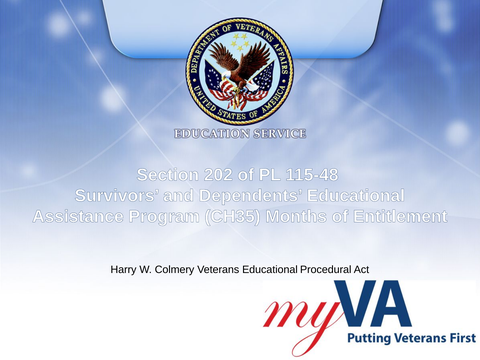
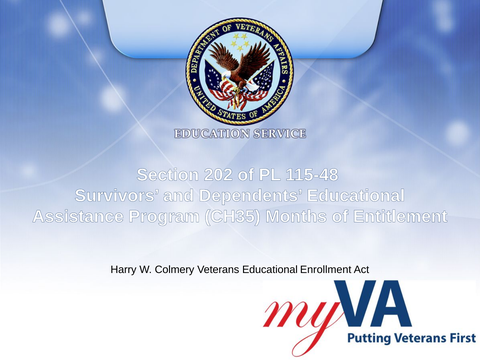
Procedural: Procedural -> Enrollment
